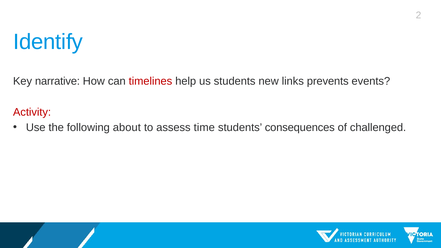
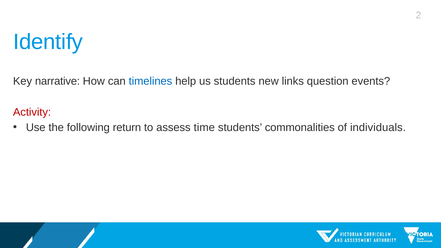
timelines colour: red -> blue
prevents: prevents -> question
about: about -> return
consequences: consequences -> commonalities
challenged: challenged -> individuals
